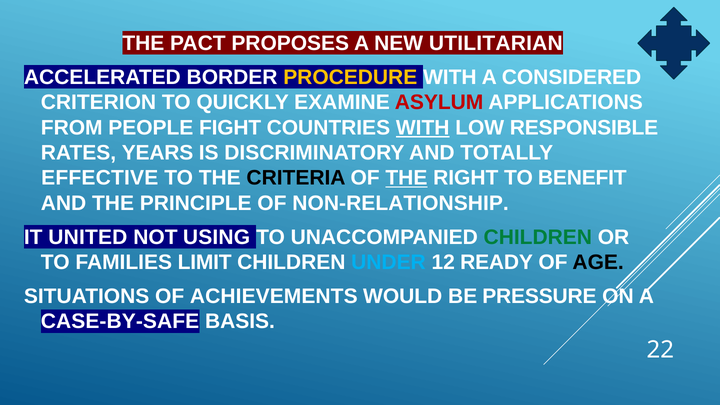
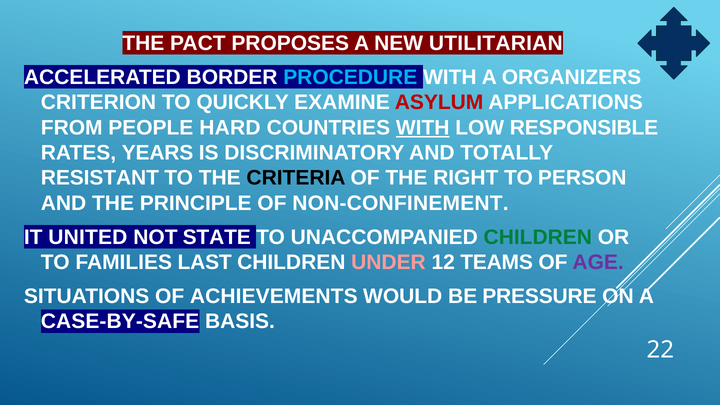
PROCEDURE colour: yellow -> light blue
CONSIDERED: CONSIDERED -> ORGANIZERS
FIGHT: FIGHT -> HARD
EFFECTIVE: EFFECTIVE -> RESISTANT
THE at (406, 178) underline: present -> none
BENEFIT: BENEFIT -> PERSON
NON-RELATIONSHIP: NON-RELATIONSHIP -> NON-CONFINEMENT
USING: USING -> STATE
LIMIT: LIMIT -> LAST
UNDER colour: light blue -> pink
READY: READY -> TEAMS
AGE colour: black -> purple
